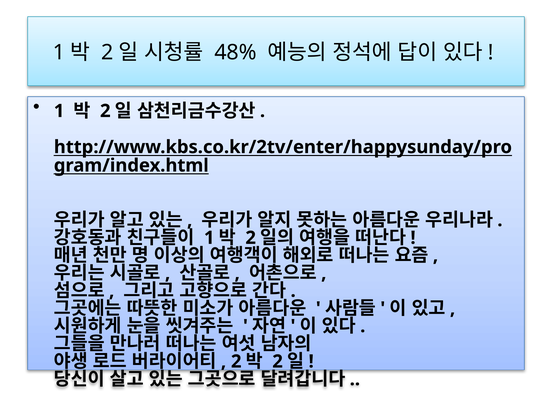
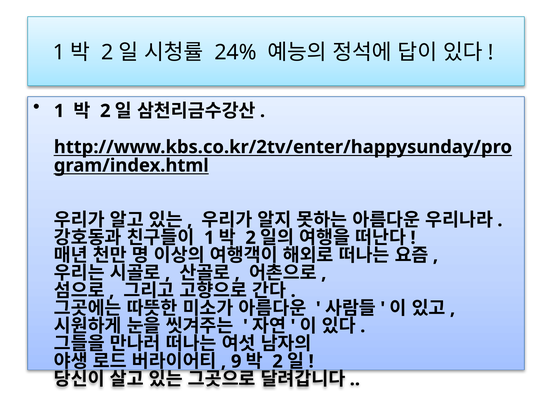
48%: 48% -> 24%
2 at (236, 361): 2 -> 9
